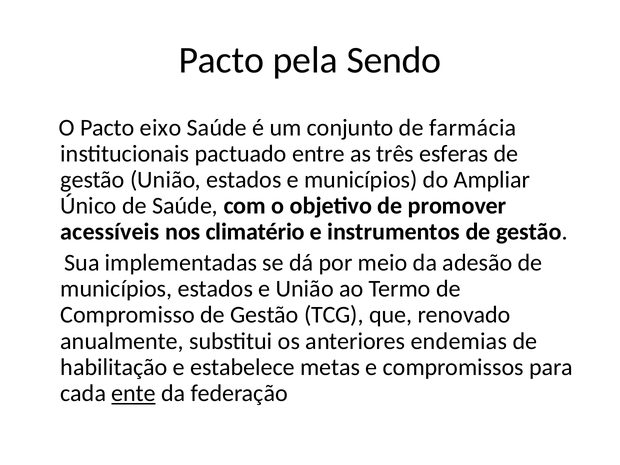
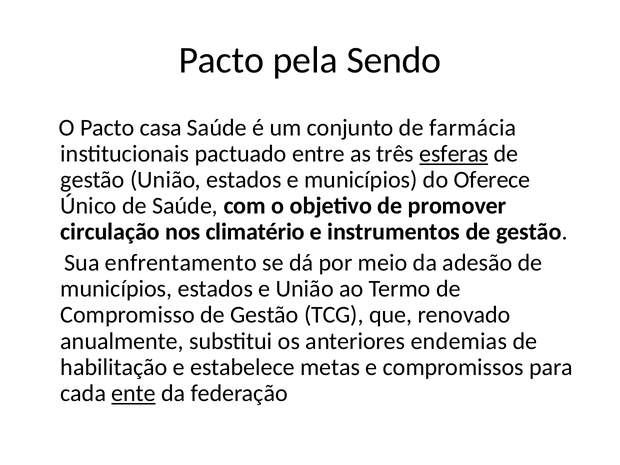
eixo: eixo -> casa
esferas underline: none -> present
Ampliar: Ampliar -> Oferece
acessíveis: acessíveis -> circulação
implementadas: implementadas -> enfrentamento
